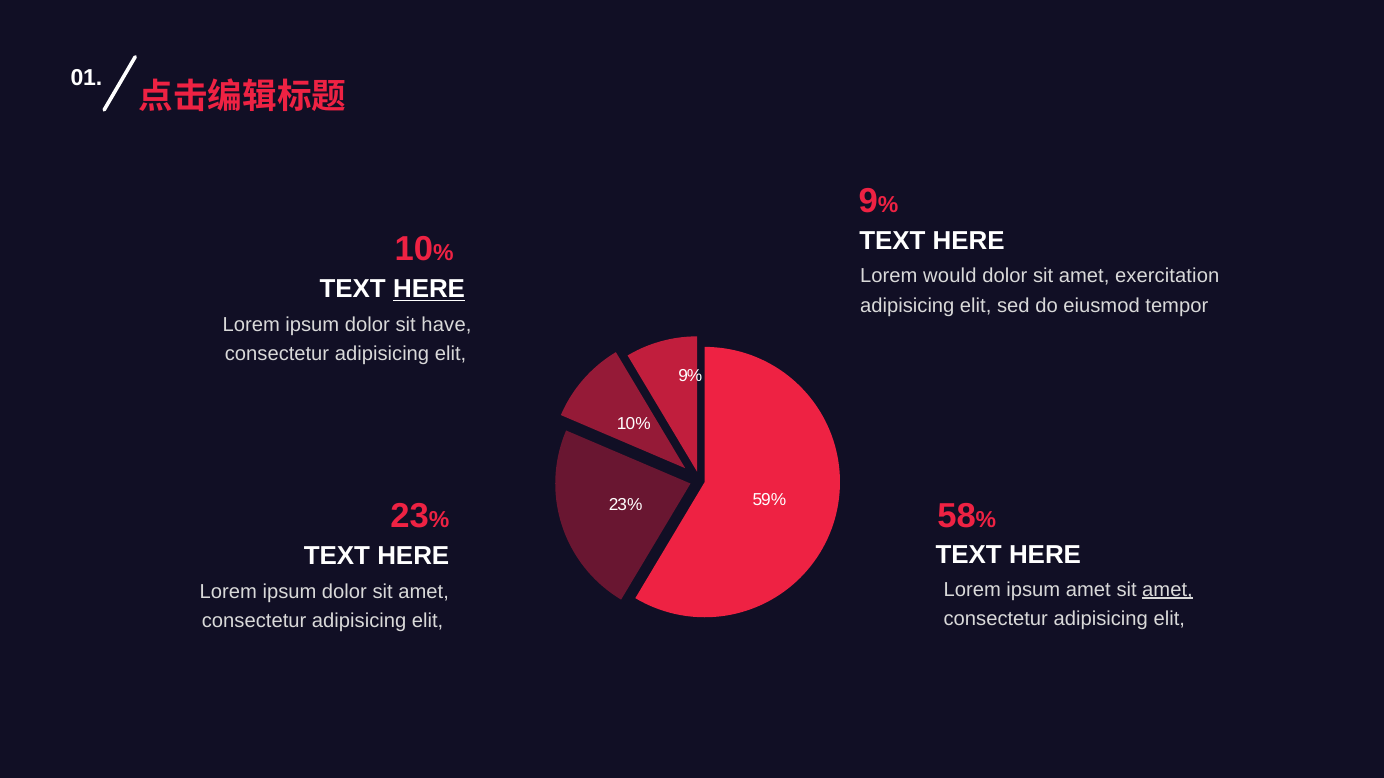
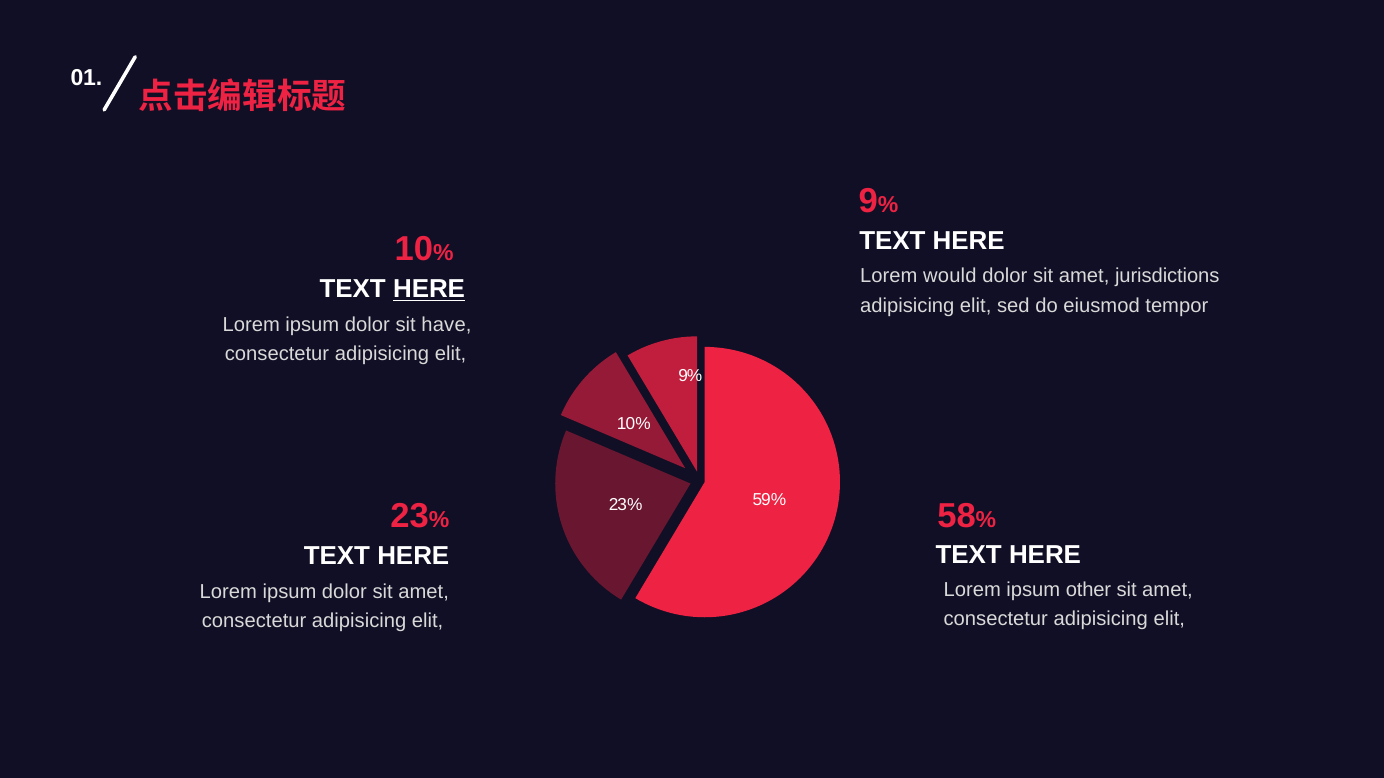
exercitation: exercitation -> jurisdictions
ipsum amet: amet -> other
amet at (1168, 590) underline: present -> none
